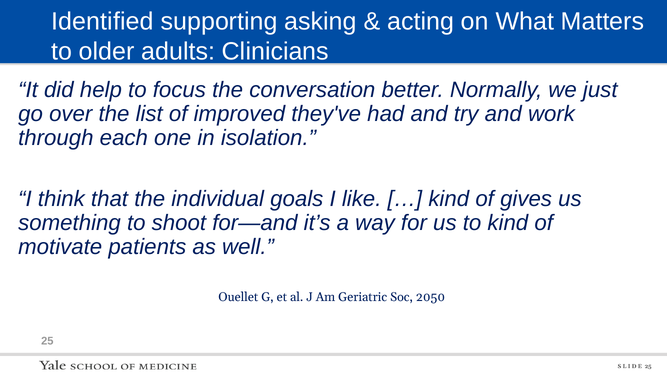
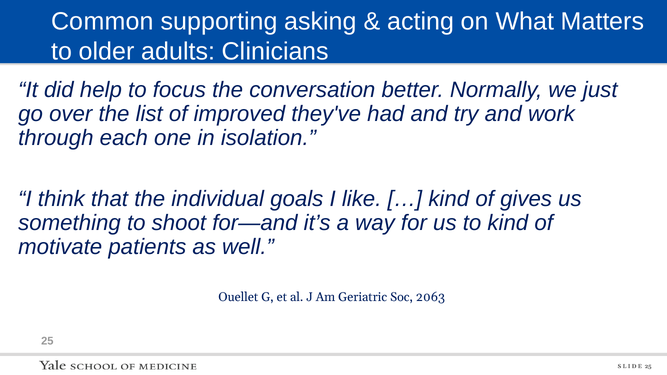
Identified: Identified -> Common
2050: 2050 -> 2063
